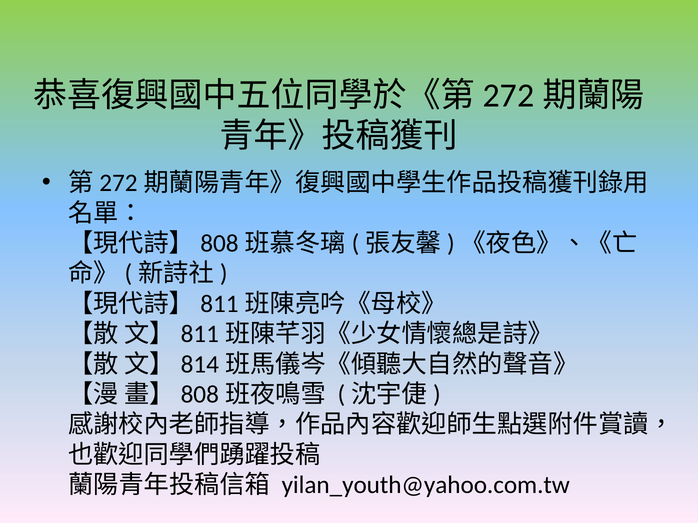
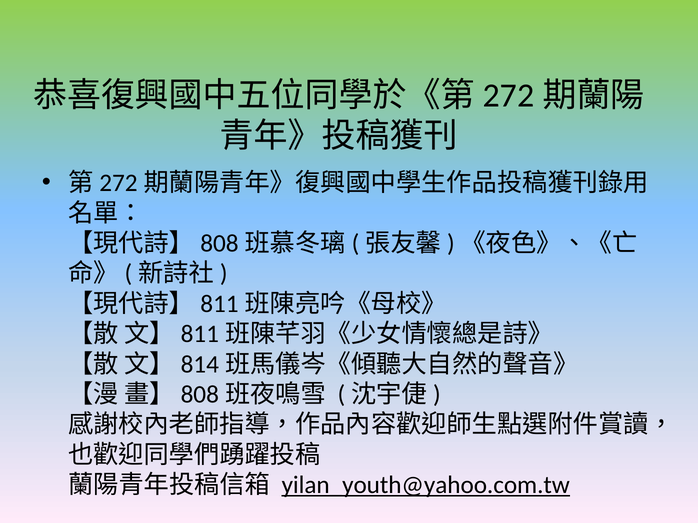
yilan_youth@yahoo.com.tw underline: none -> present
